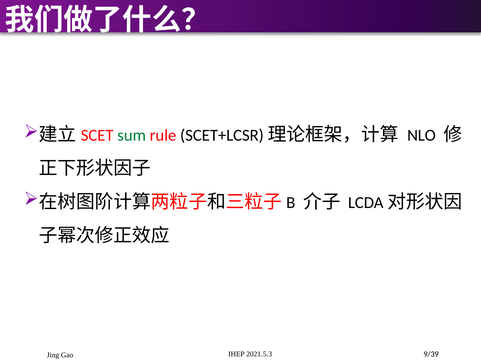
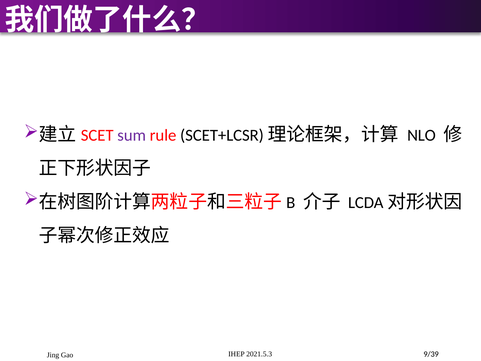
sum colour: green -> purple
